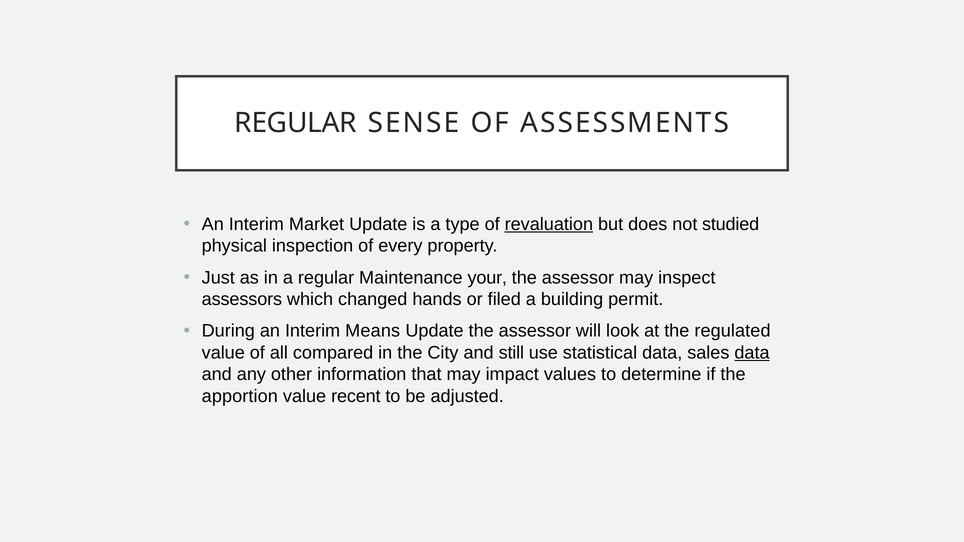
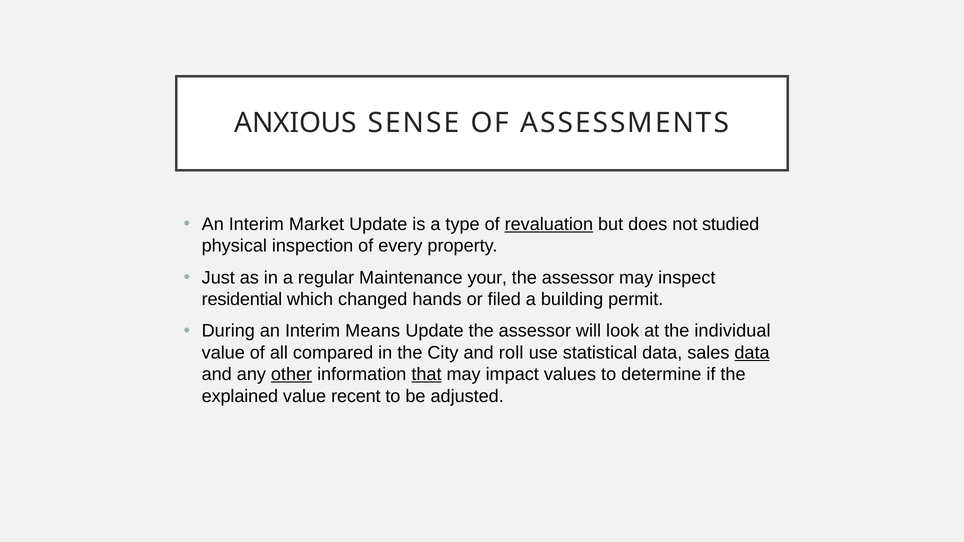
REGULAR at (296, 123): REGULAR -> ANXIOUS
assessors: assessors -> residential
regulated: regulated -> individual
still: still -> roll
other underline: none -> present
that underline: none -> present
apportion: apportion -> explained
